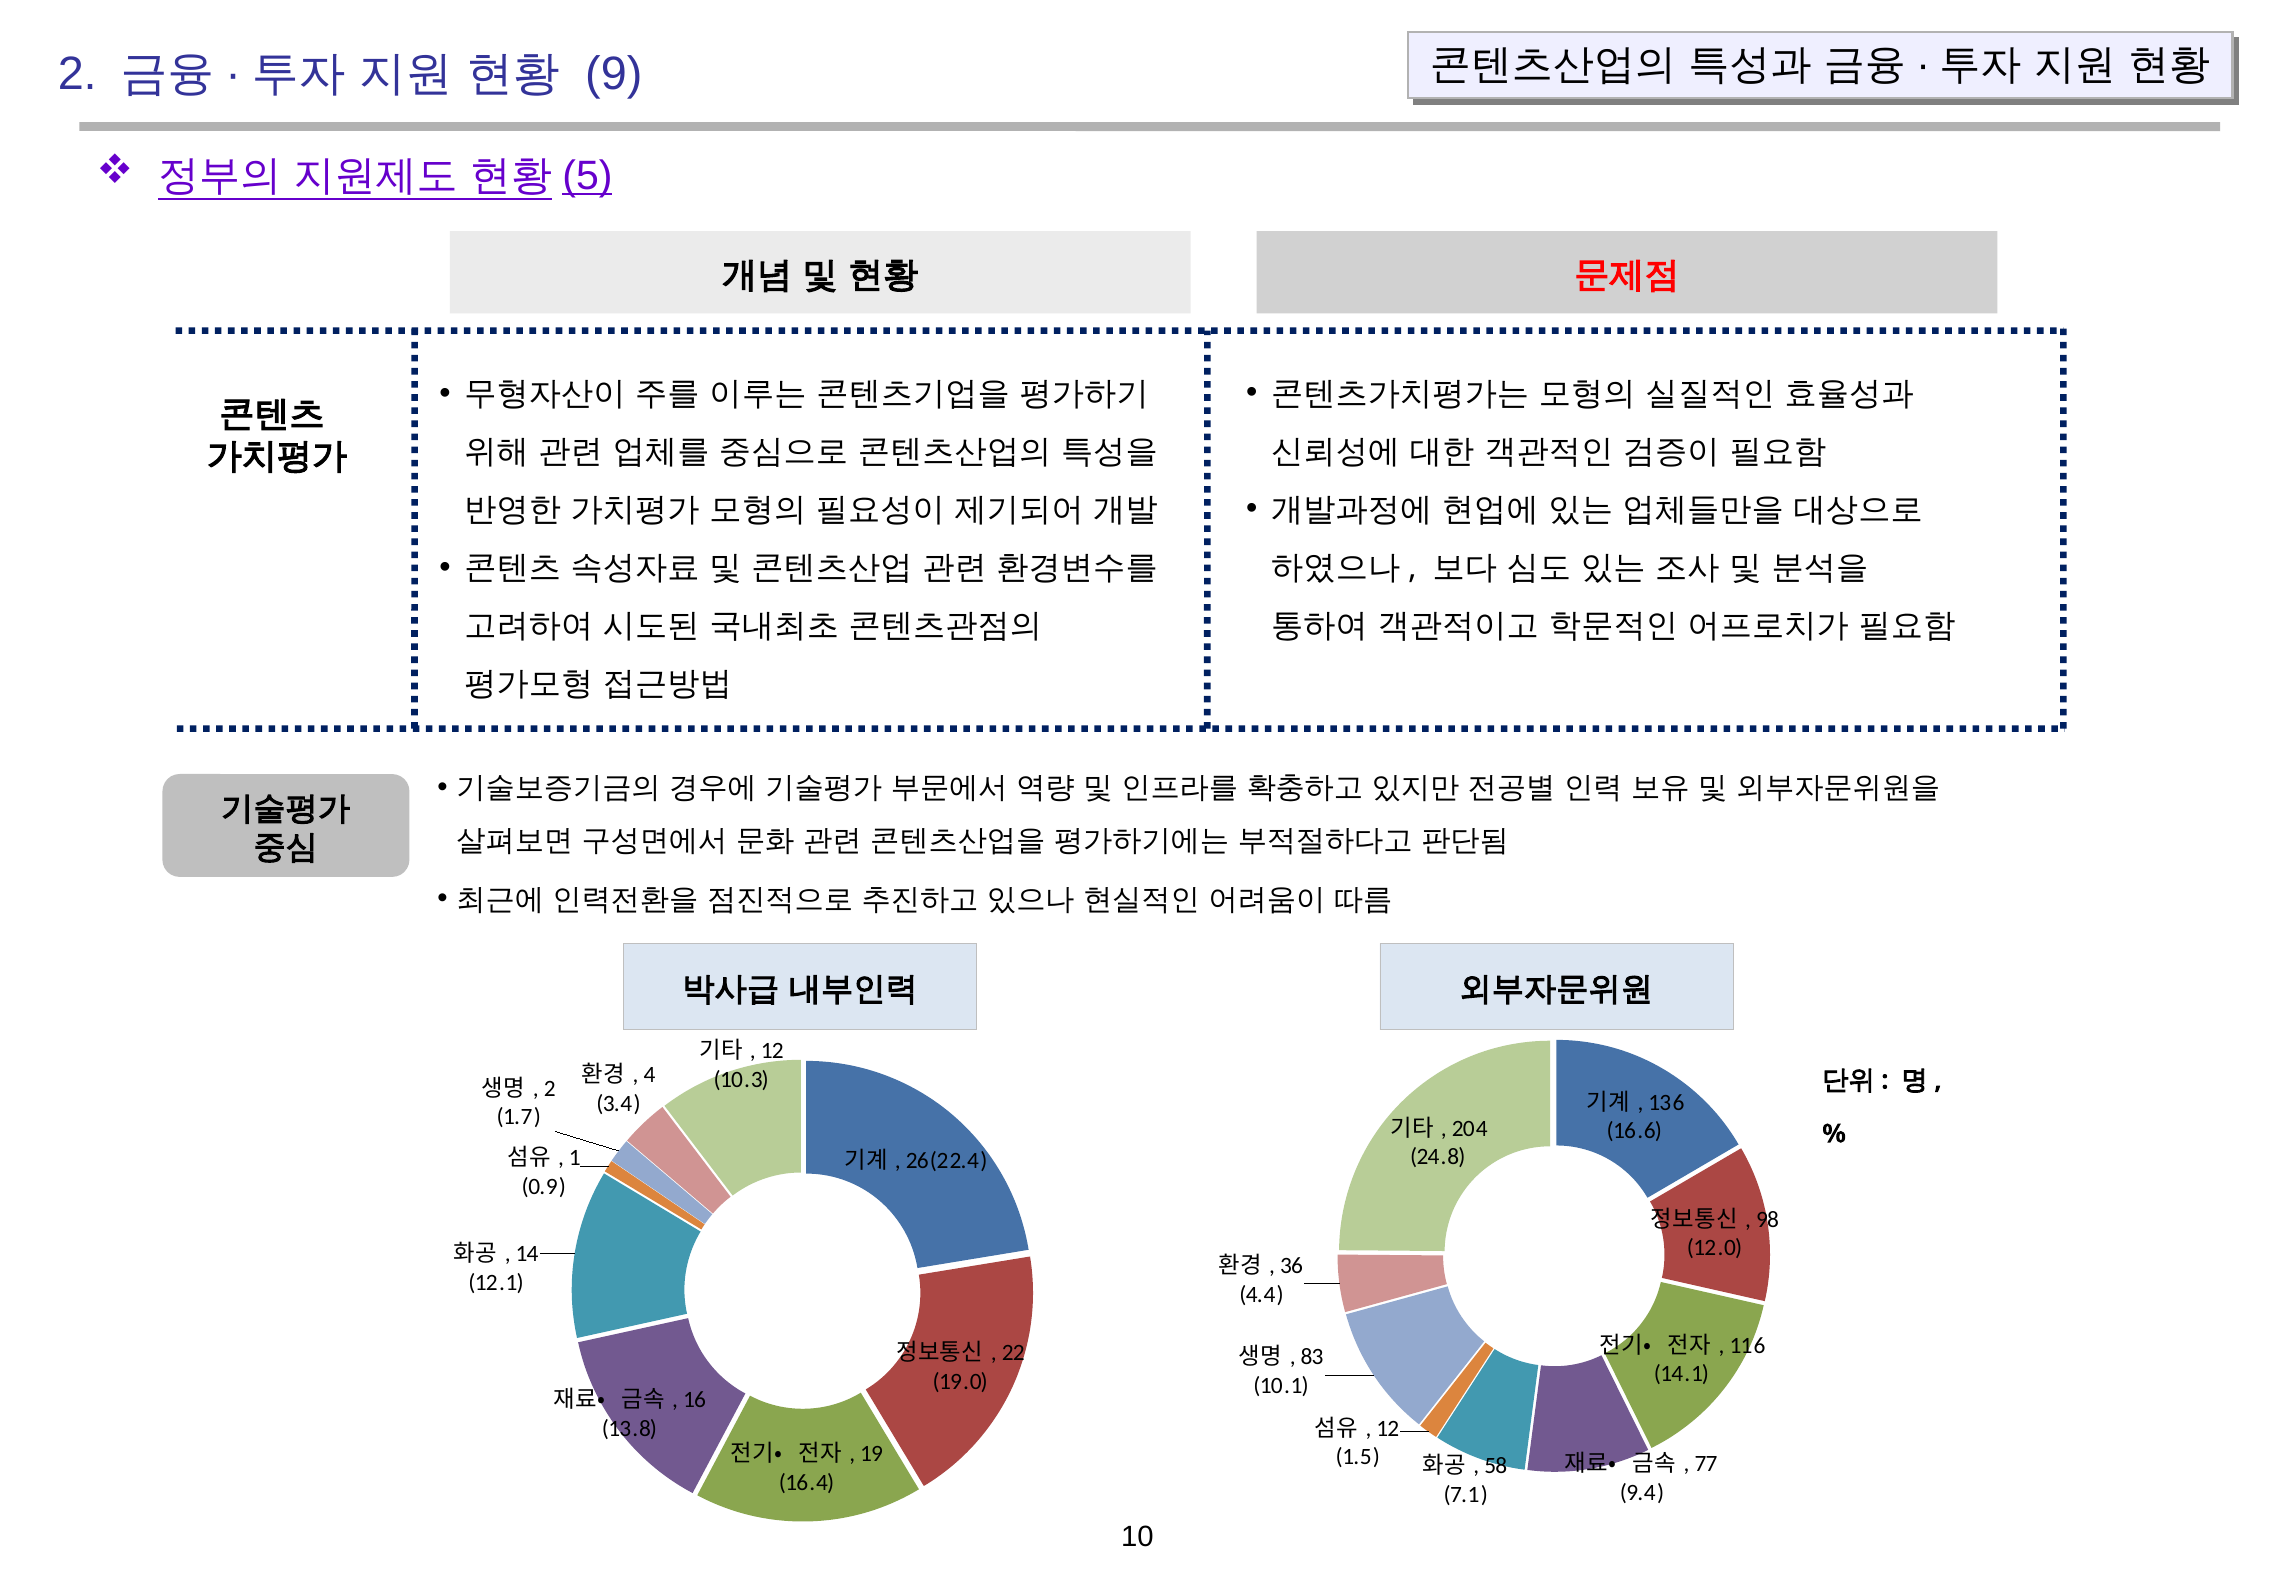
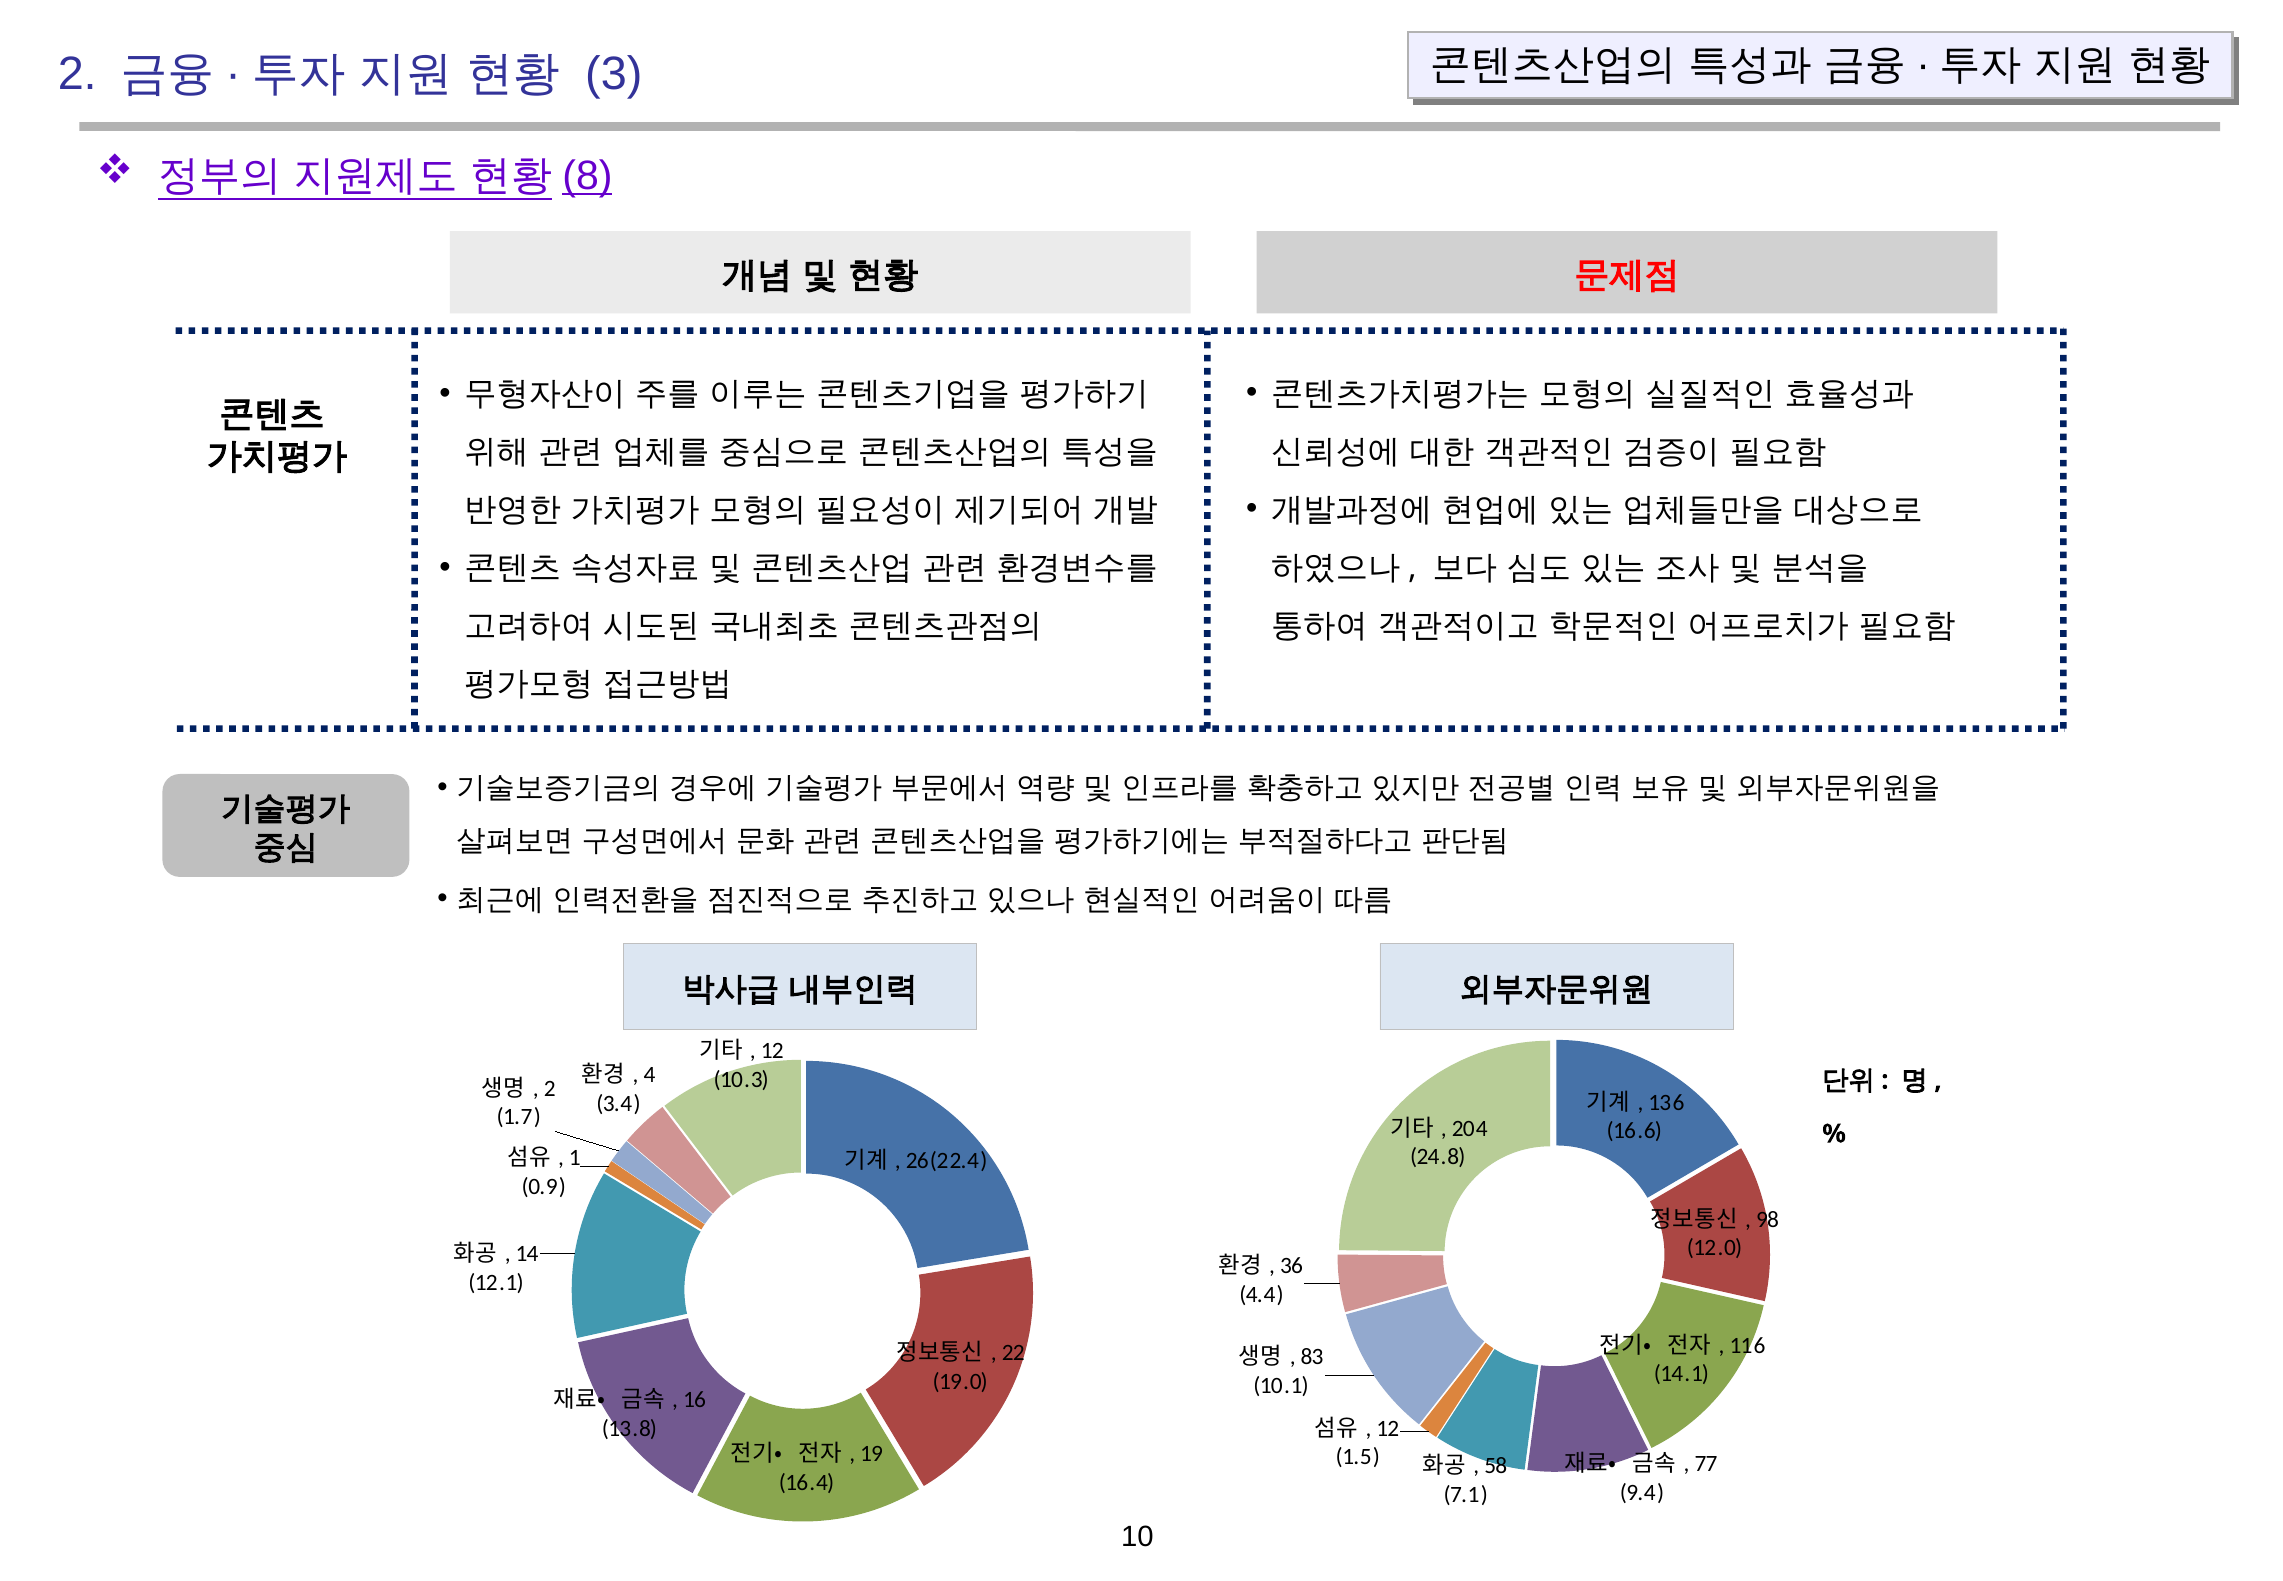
9: 9 -> 3
5: 5 -> 8
